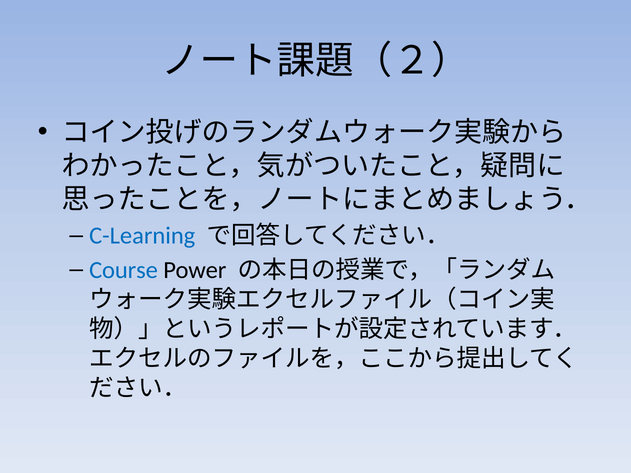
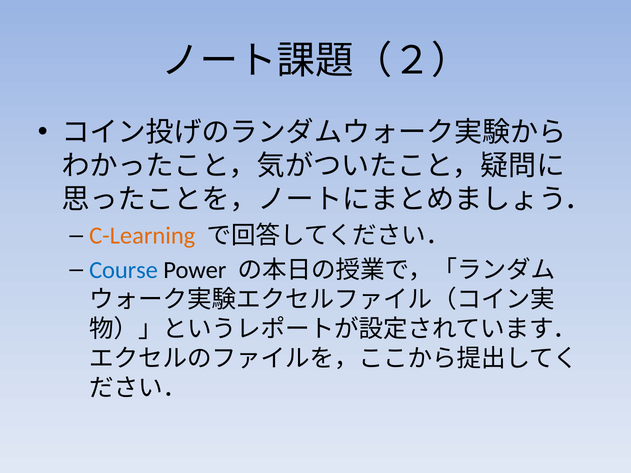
C-Learning colour: blue -> orange
